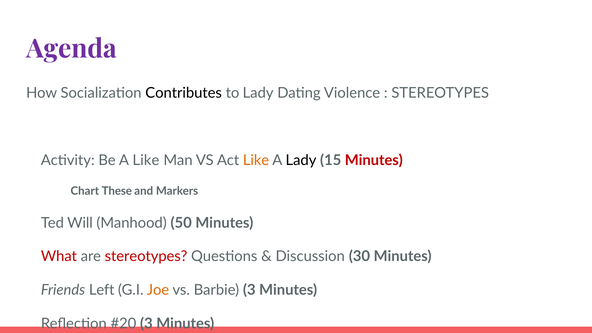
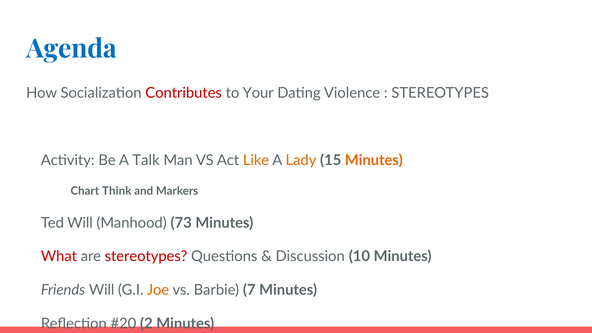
Agenda colour: purple -> blue
Contributes colour: black -> red
to Lady: Lady -> Your
A Like: Like -> Talk
Lady at (301, 160) colour: black -> orange
Minutes at (374, 160) colour: red -> orange
These: These -> Think
50: 50 -> 73
30: 30 -> 10
Friends Left: Left -> Will
Barbie 3: 3 -> 7
3 at (146, 323): 3 -> 2
